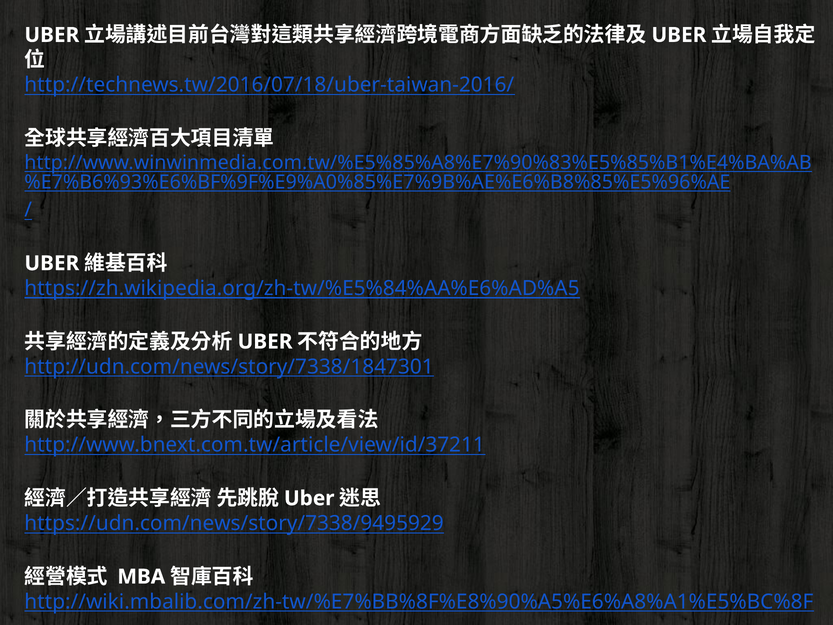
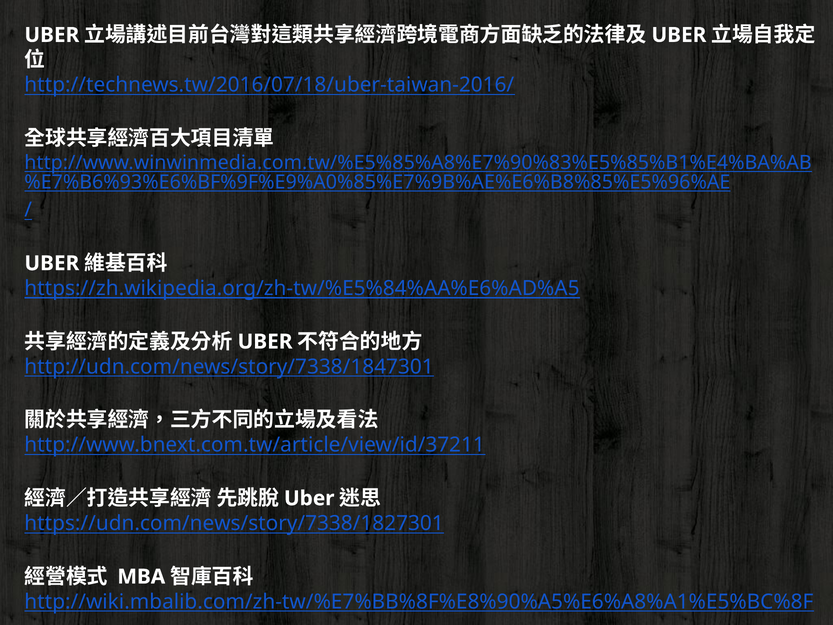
https://udn.com/news/story/7338/9495929: https://udn.com/news/story/7338/9495929 -> https://udn.com/news/story/7338/1827301
